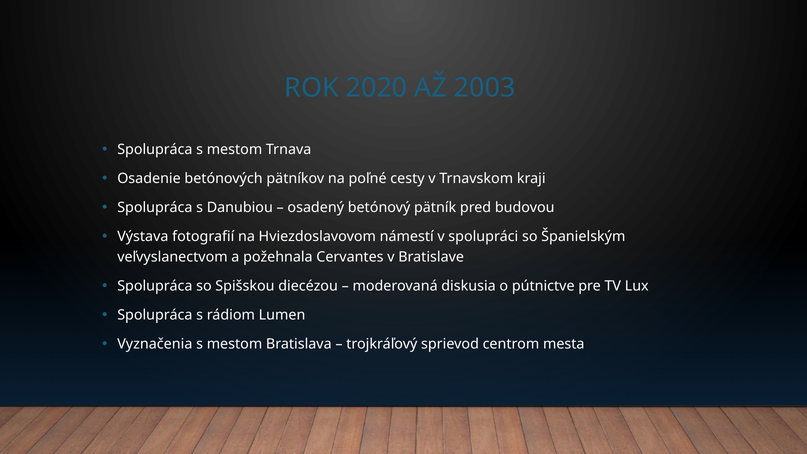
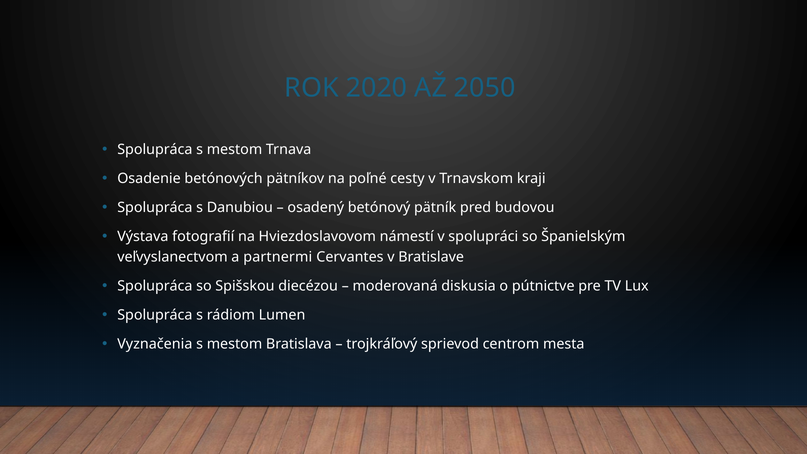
2003: 2003 -> 2050
požehnala: požehnala -> partnermi
